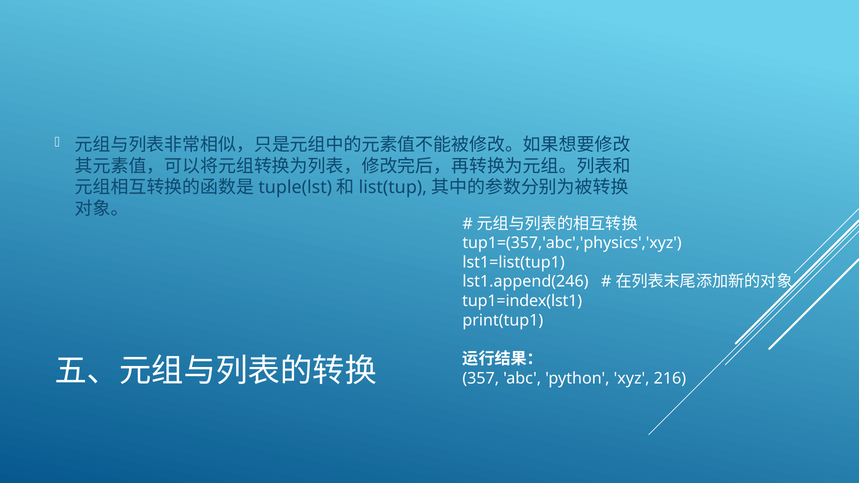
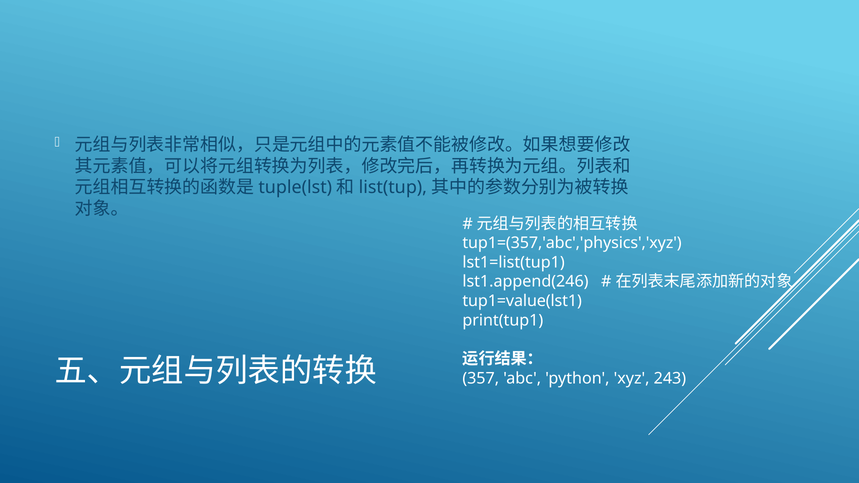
tup1=index(lst1: tup1=index(lst1 -> tup1=value(lst1
216: 216 -> 243
